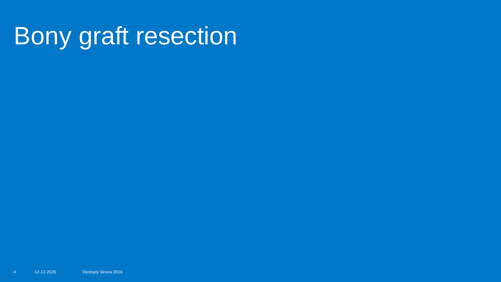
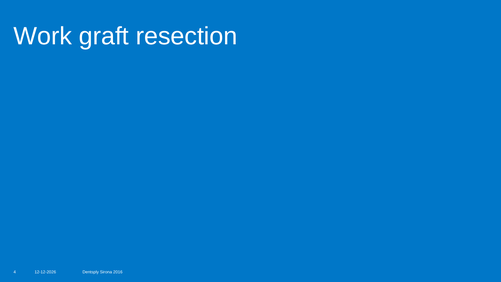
Bony: Bony -> Work
